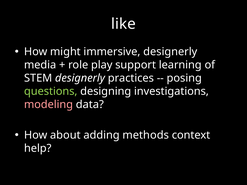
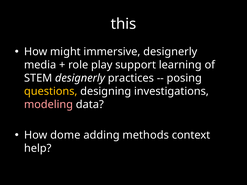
like: like -> this
questions colour: light green -> yellow
about: about -> dome
